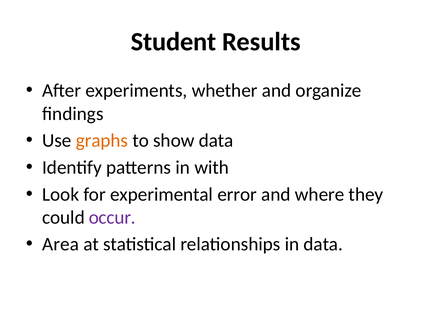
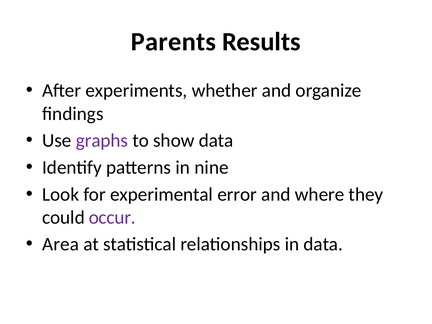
Student: Student -> Parents
graphs colour: orange -> purple
with: with -> nine
